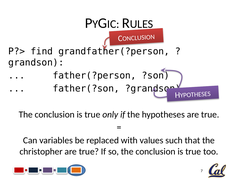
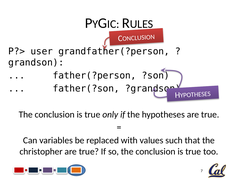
find: find -> user
